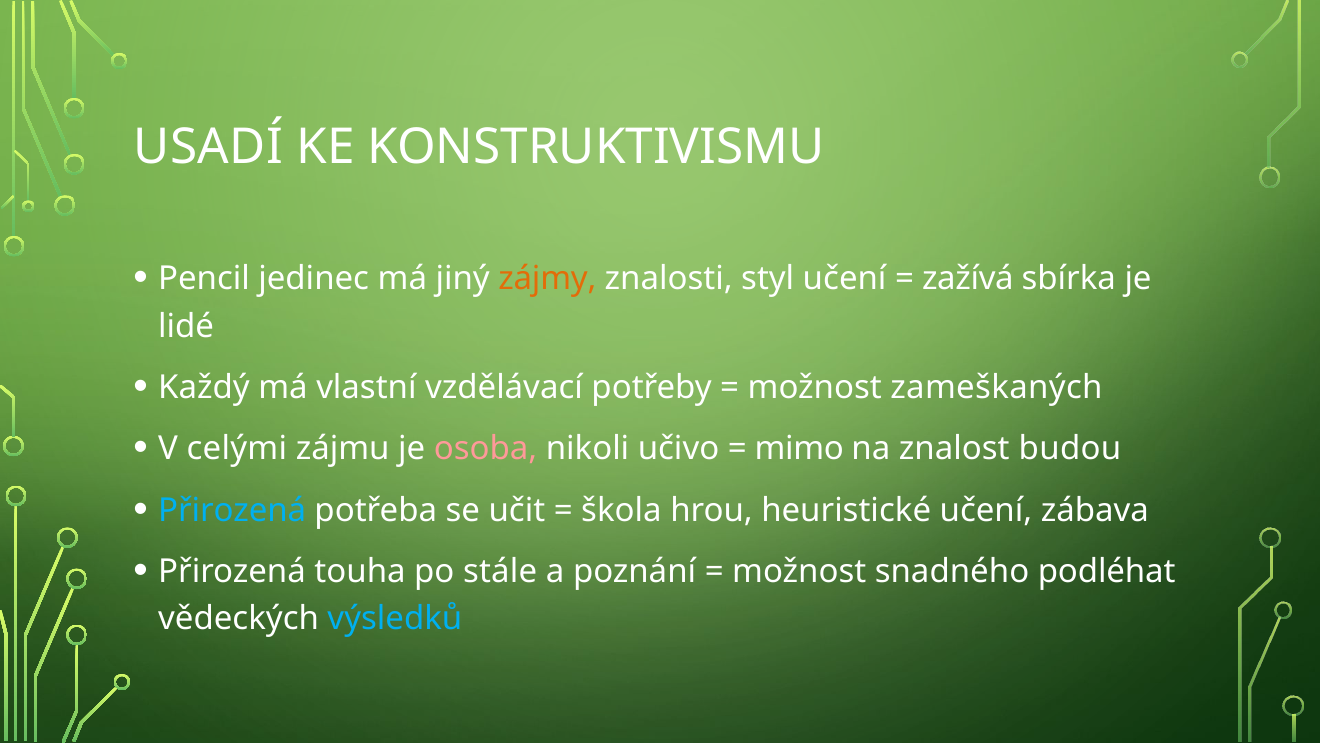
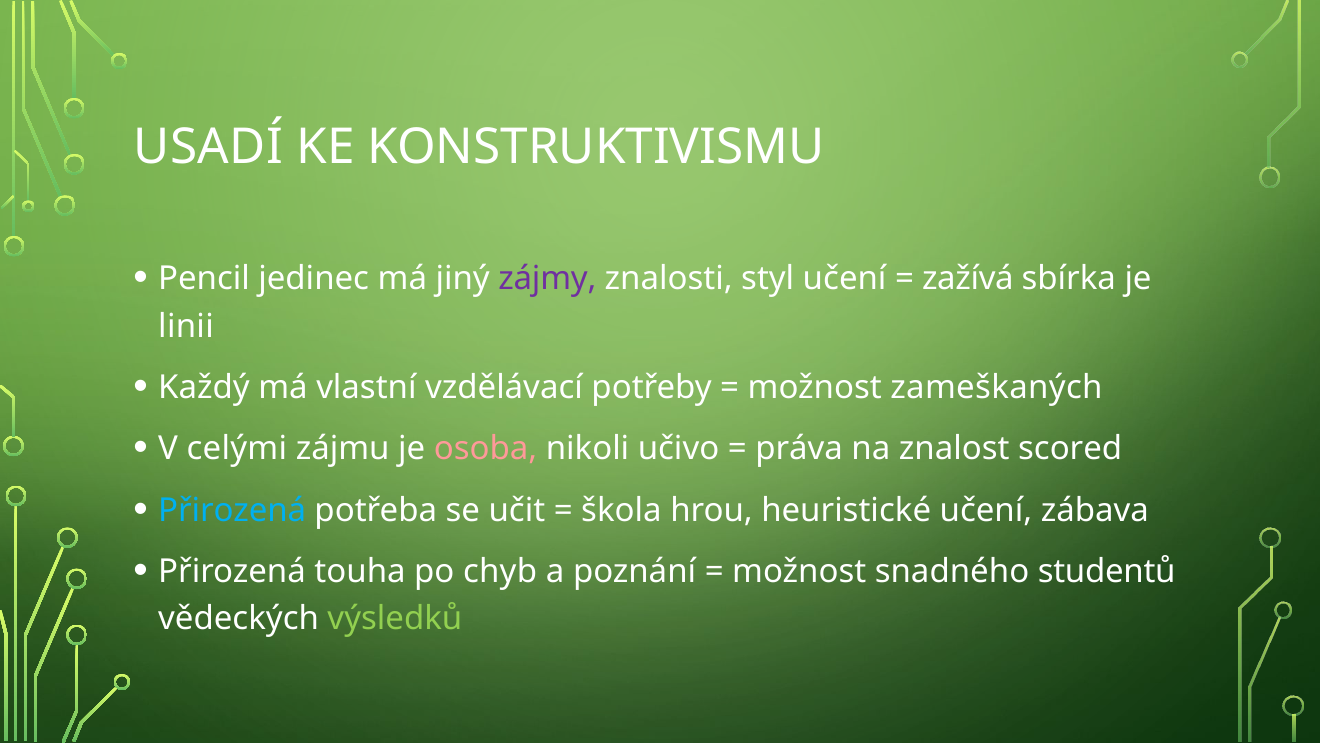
zájmy colour: orange -> purple
lidé: lidé -> linii
mimo: mimo -> práva
budou: budou -> scored
stále: stále -> chyb
podléhat: podléhat -> studentů
výsledků colour: light blue -> light green
